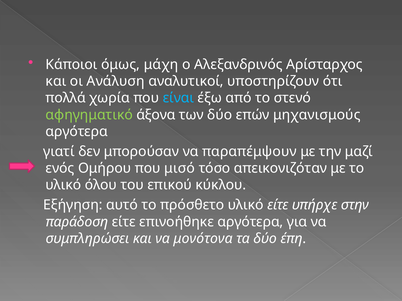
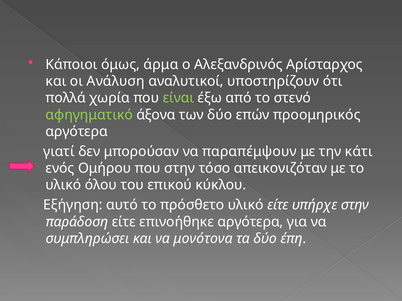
μάχη: μάχη -> άρμα
είναι colour: light blue -> light green
μηχανισμούς: μηχανισμούς -> προομηρικός
μαζί: μαζί -> κάτι
που μισό: μισό -> στην
